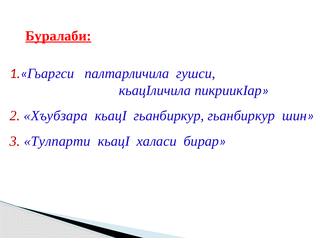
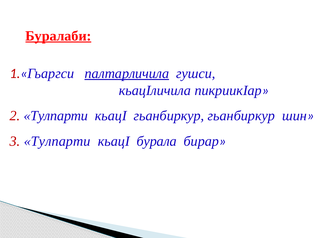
палтарличила underline: none -> present
2 Хъубзара: Хъубзара -> Тулпарти
халаси: халаси -> бурала
